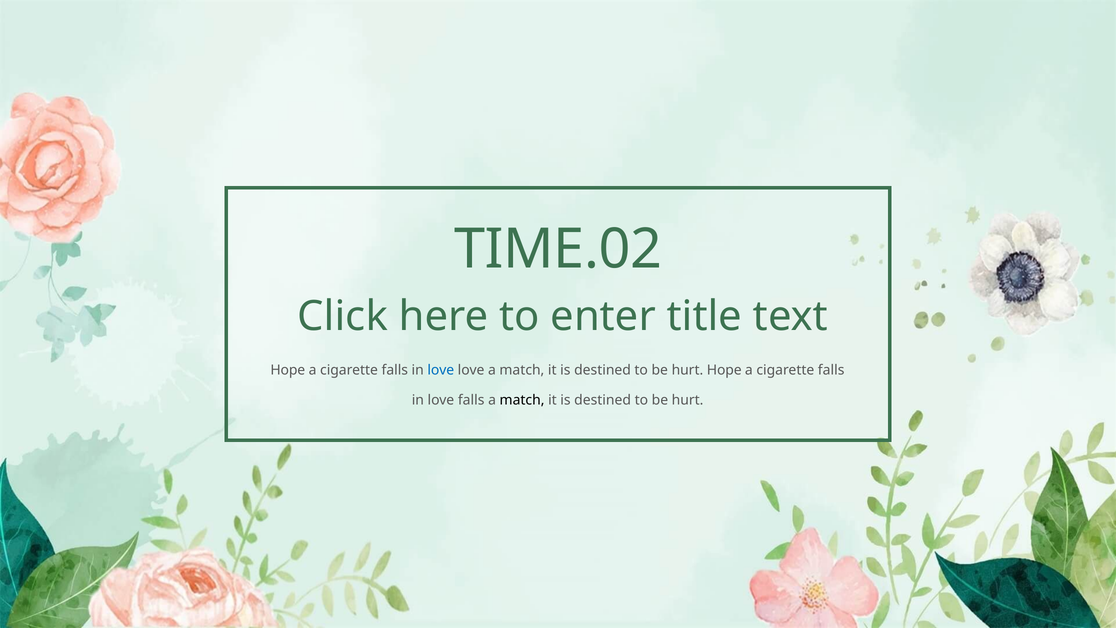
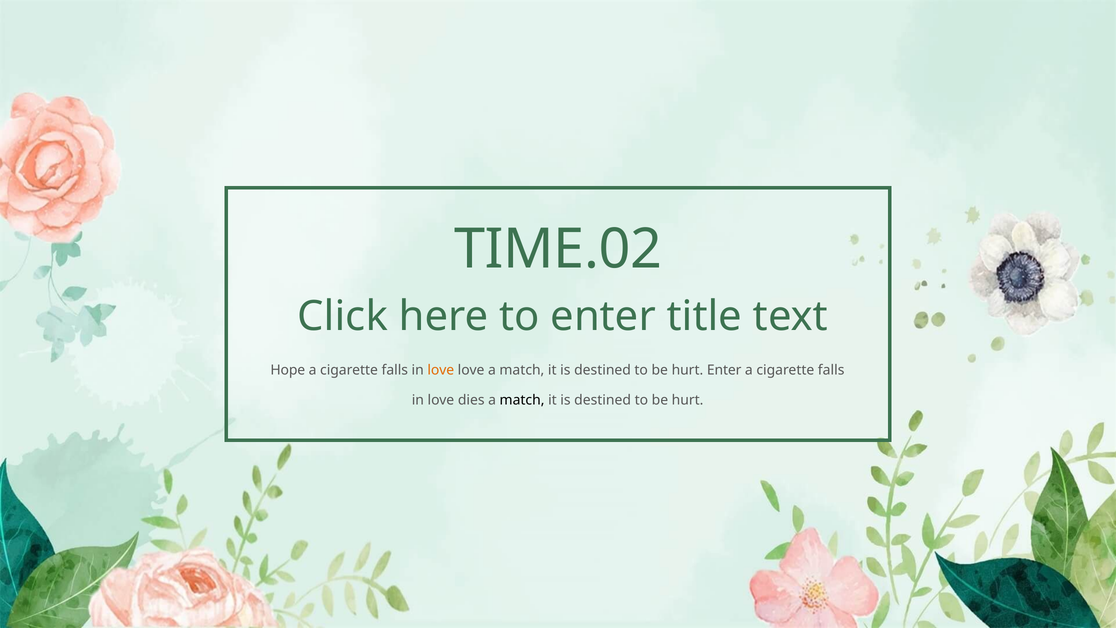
love at (441, 370) colour: blue -> orange
hurt Hope: Hope -> Enter
love falls: falls -> dies
